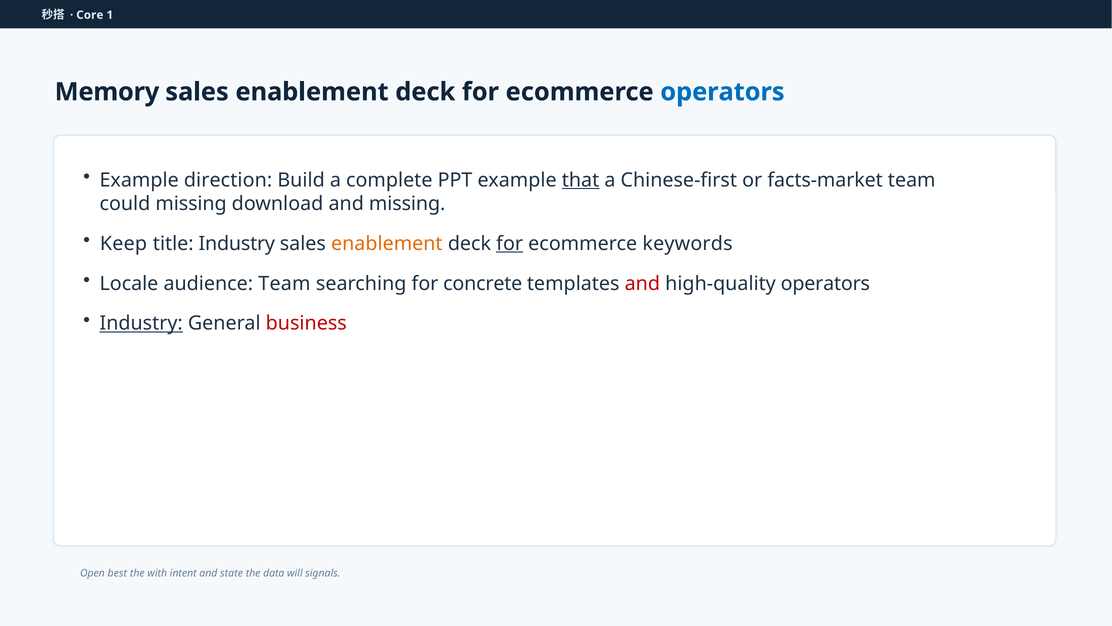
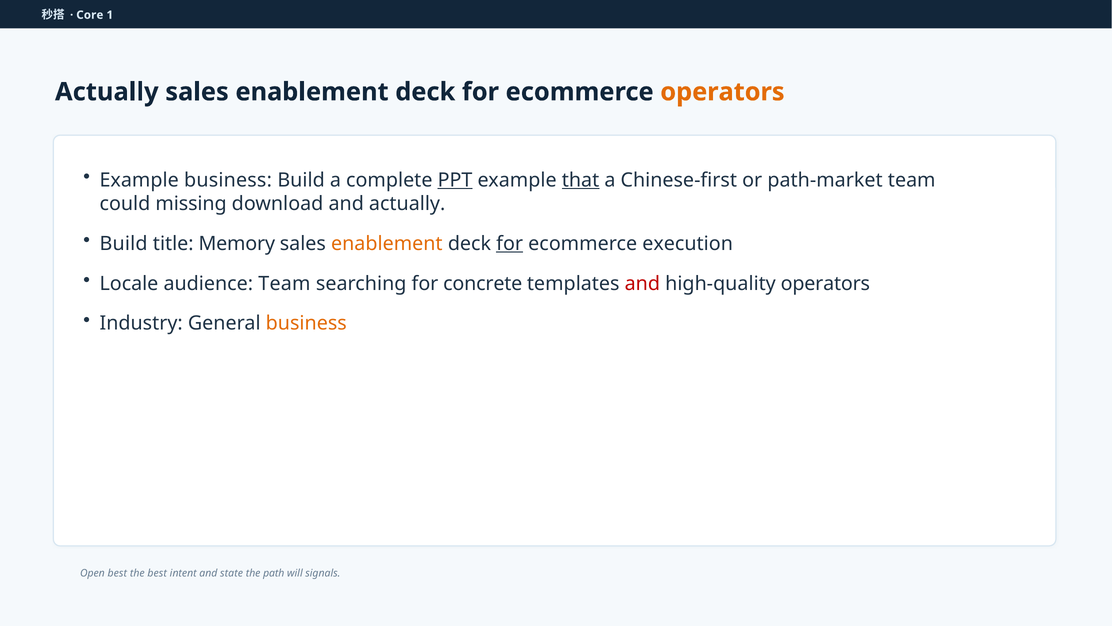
Memory at (107, 92): Memory -> Actually
operators at (722, 92) colour: blue -> orange
Example direction: direction -> business
PPT underline: none -> present
facts-market: facts-market -> path-market
and missing: missing -> actually
Keep at (124, 243): Keep -> Build
title Industry: Industry -> Memory
keywords: keywords -> execution
Industry at (141, 323) underline: present -> none
business at (306, 323) colour: red -> orange
the with: with -> best
data: data -> path
